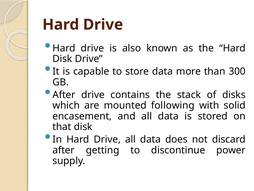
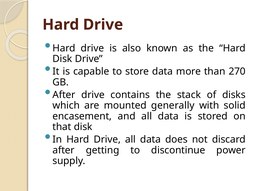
300: 300 -> 270
following: following -> generally
